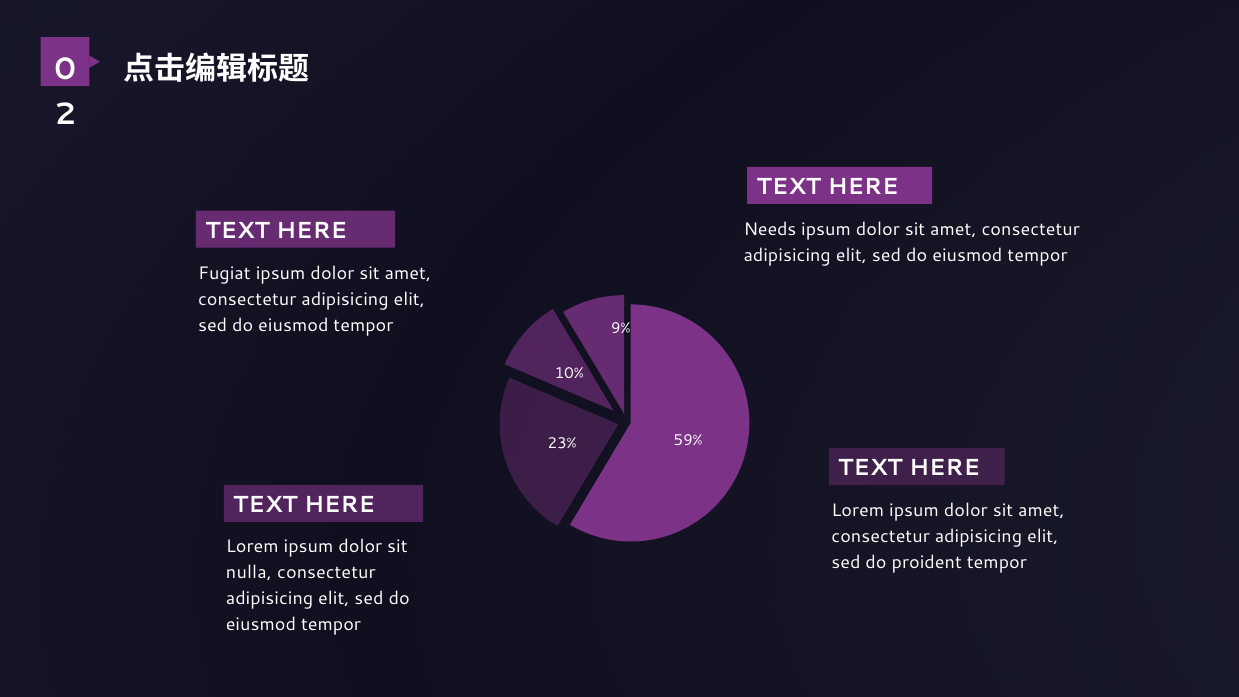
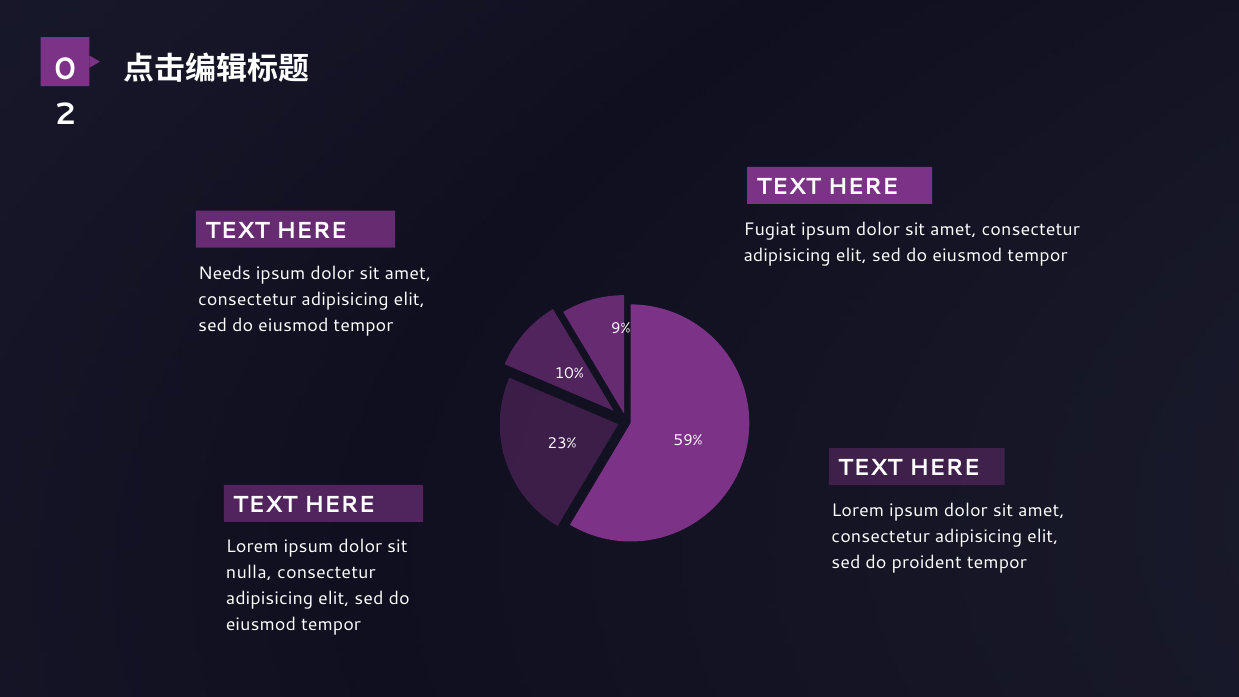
Needs: Needs -> Fugiat
Fugiat: Fugiat -> Needs
